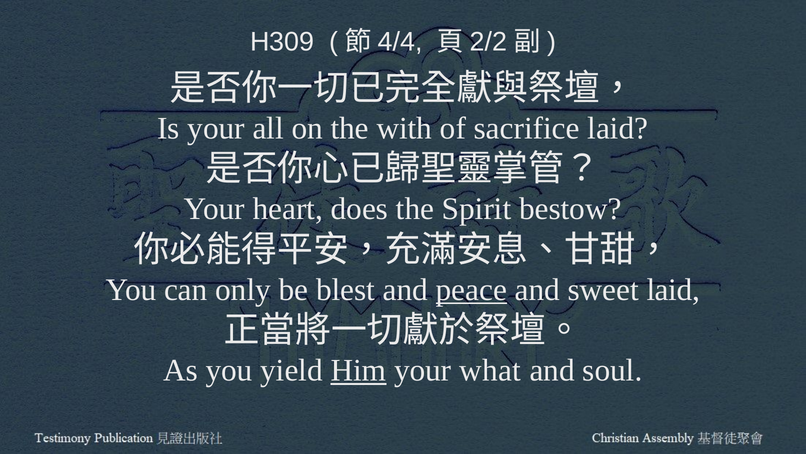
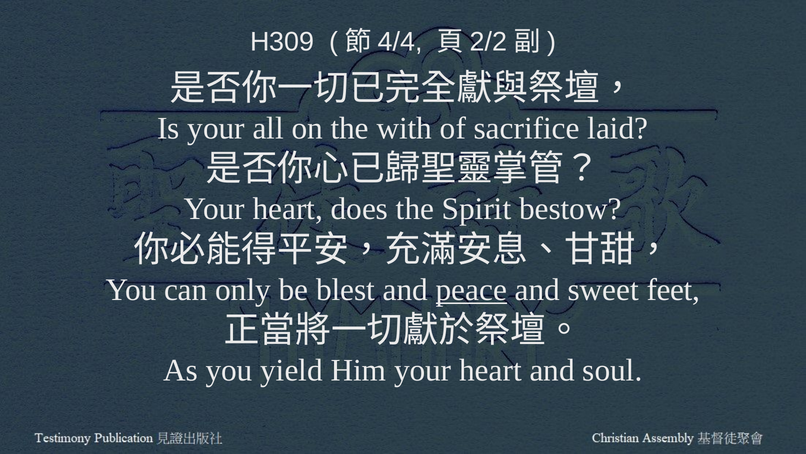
sweet laid: laid -> feet
Him underline: present -> none
what at (490, 370): what -> heart
